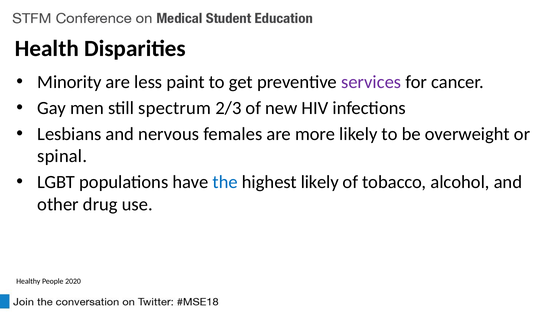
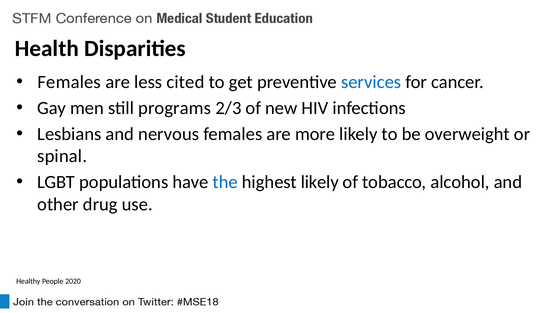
Minority at (69, 82): Minority -> Females
paint: paint -> cited
services colour: purple -> blue
spectrum: spectrum -> programs
